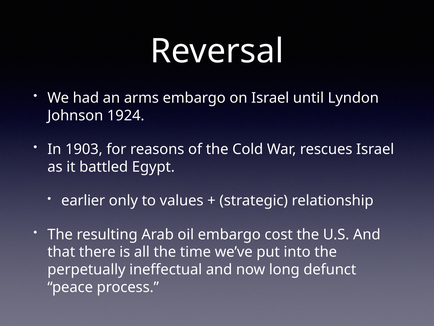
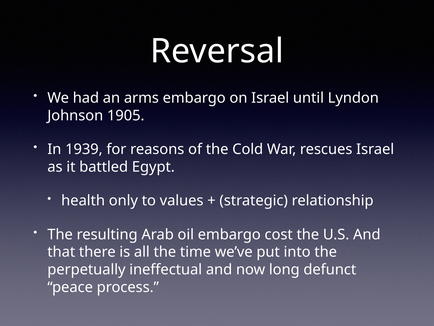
1924: 1924 -> 1905
1903: 1903 -> 1939
earlier: earlier -> health
